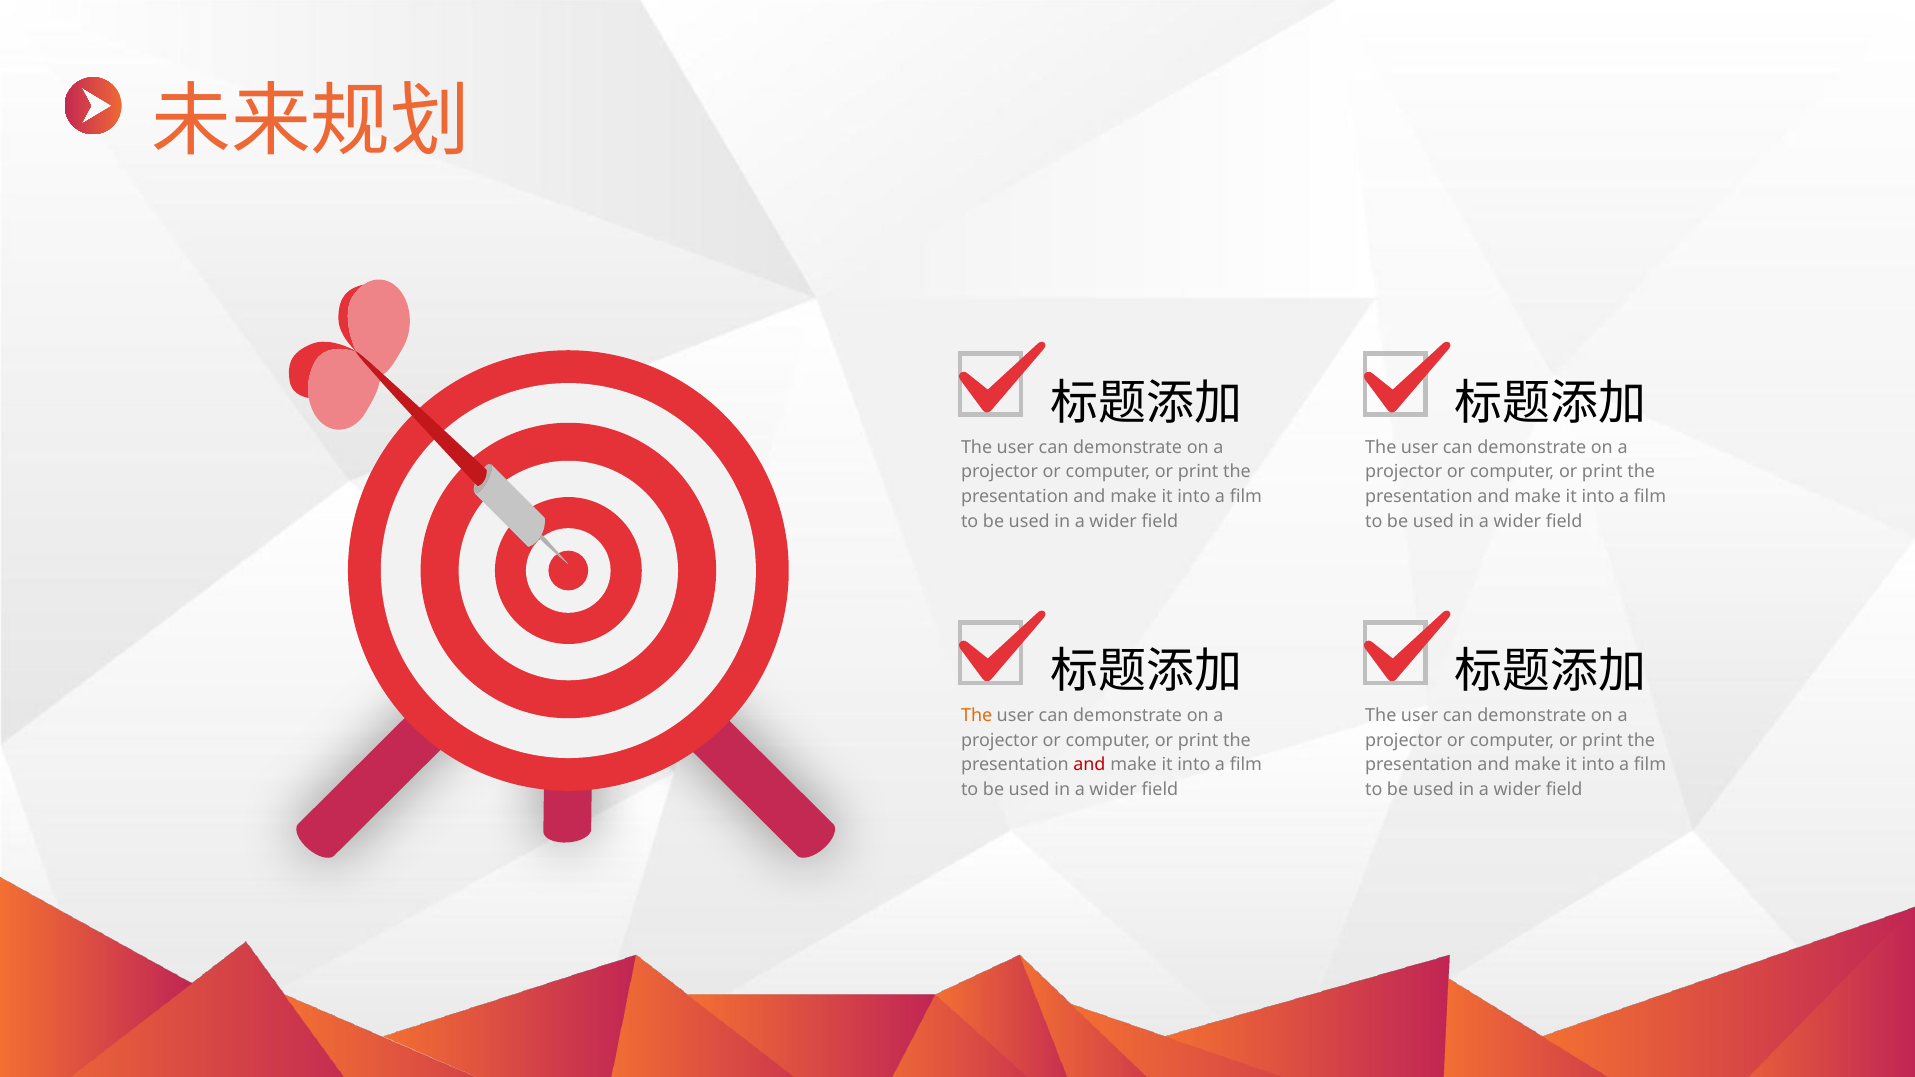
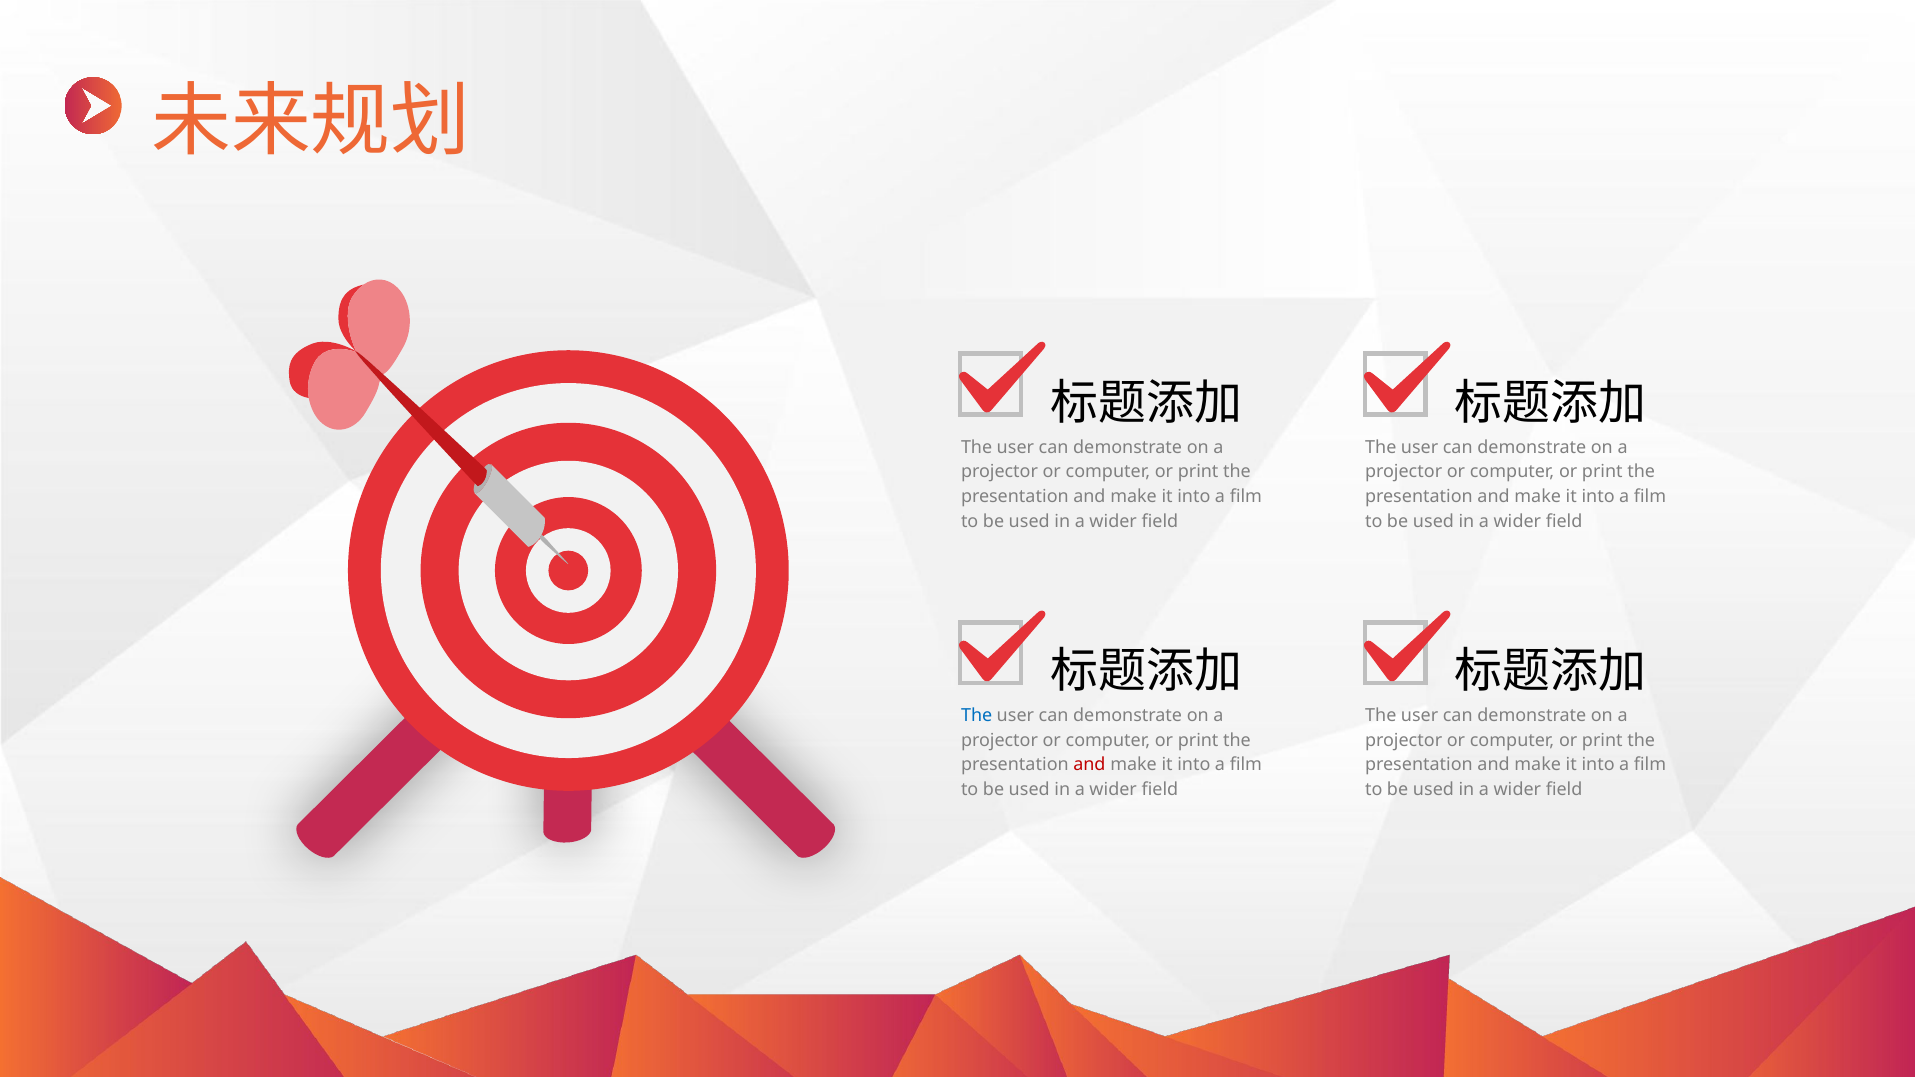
The at (977, 716) colour: orange -> blue
